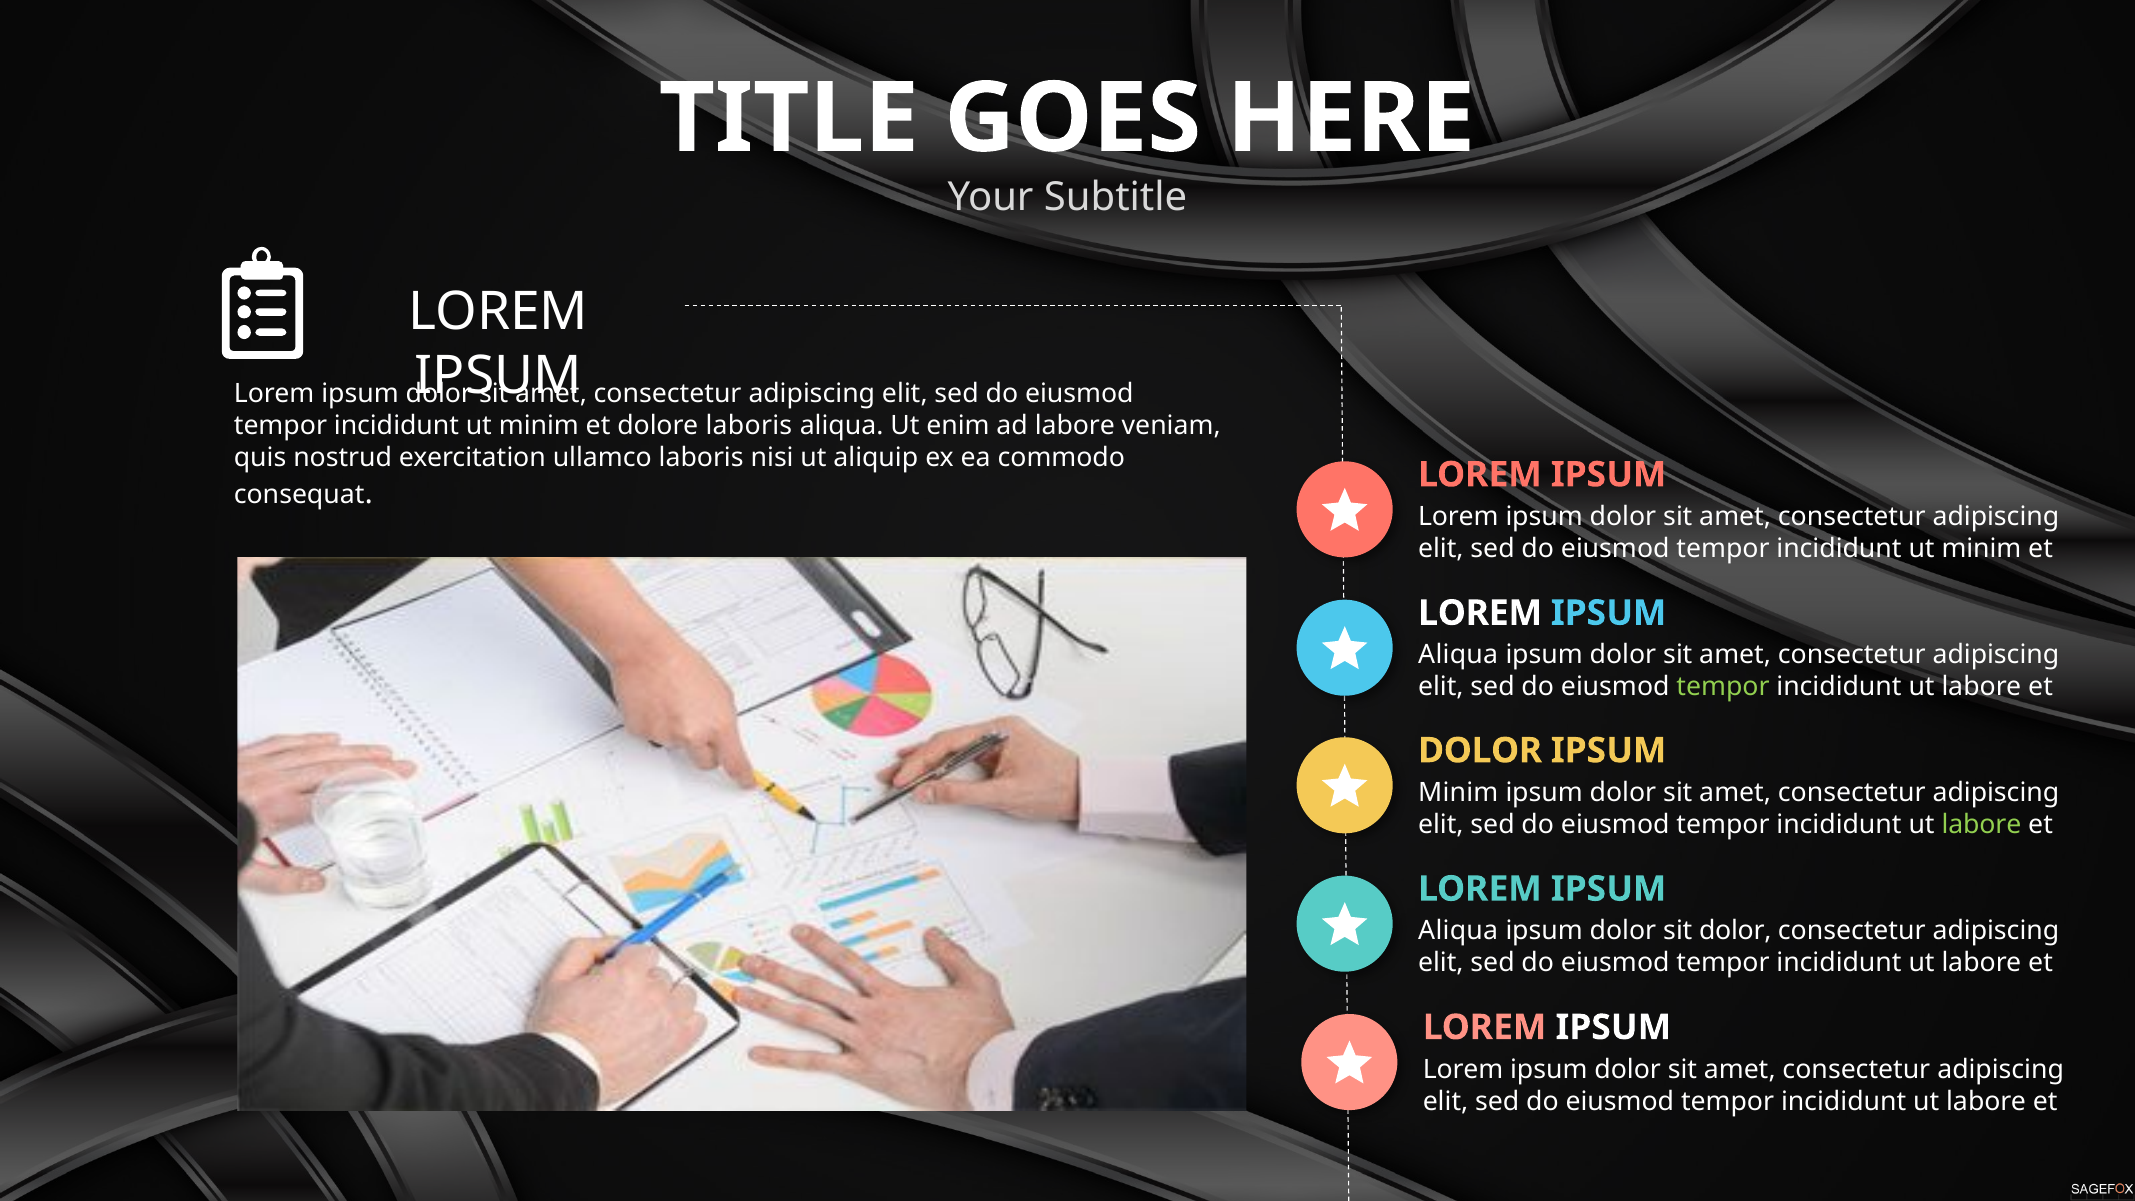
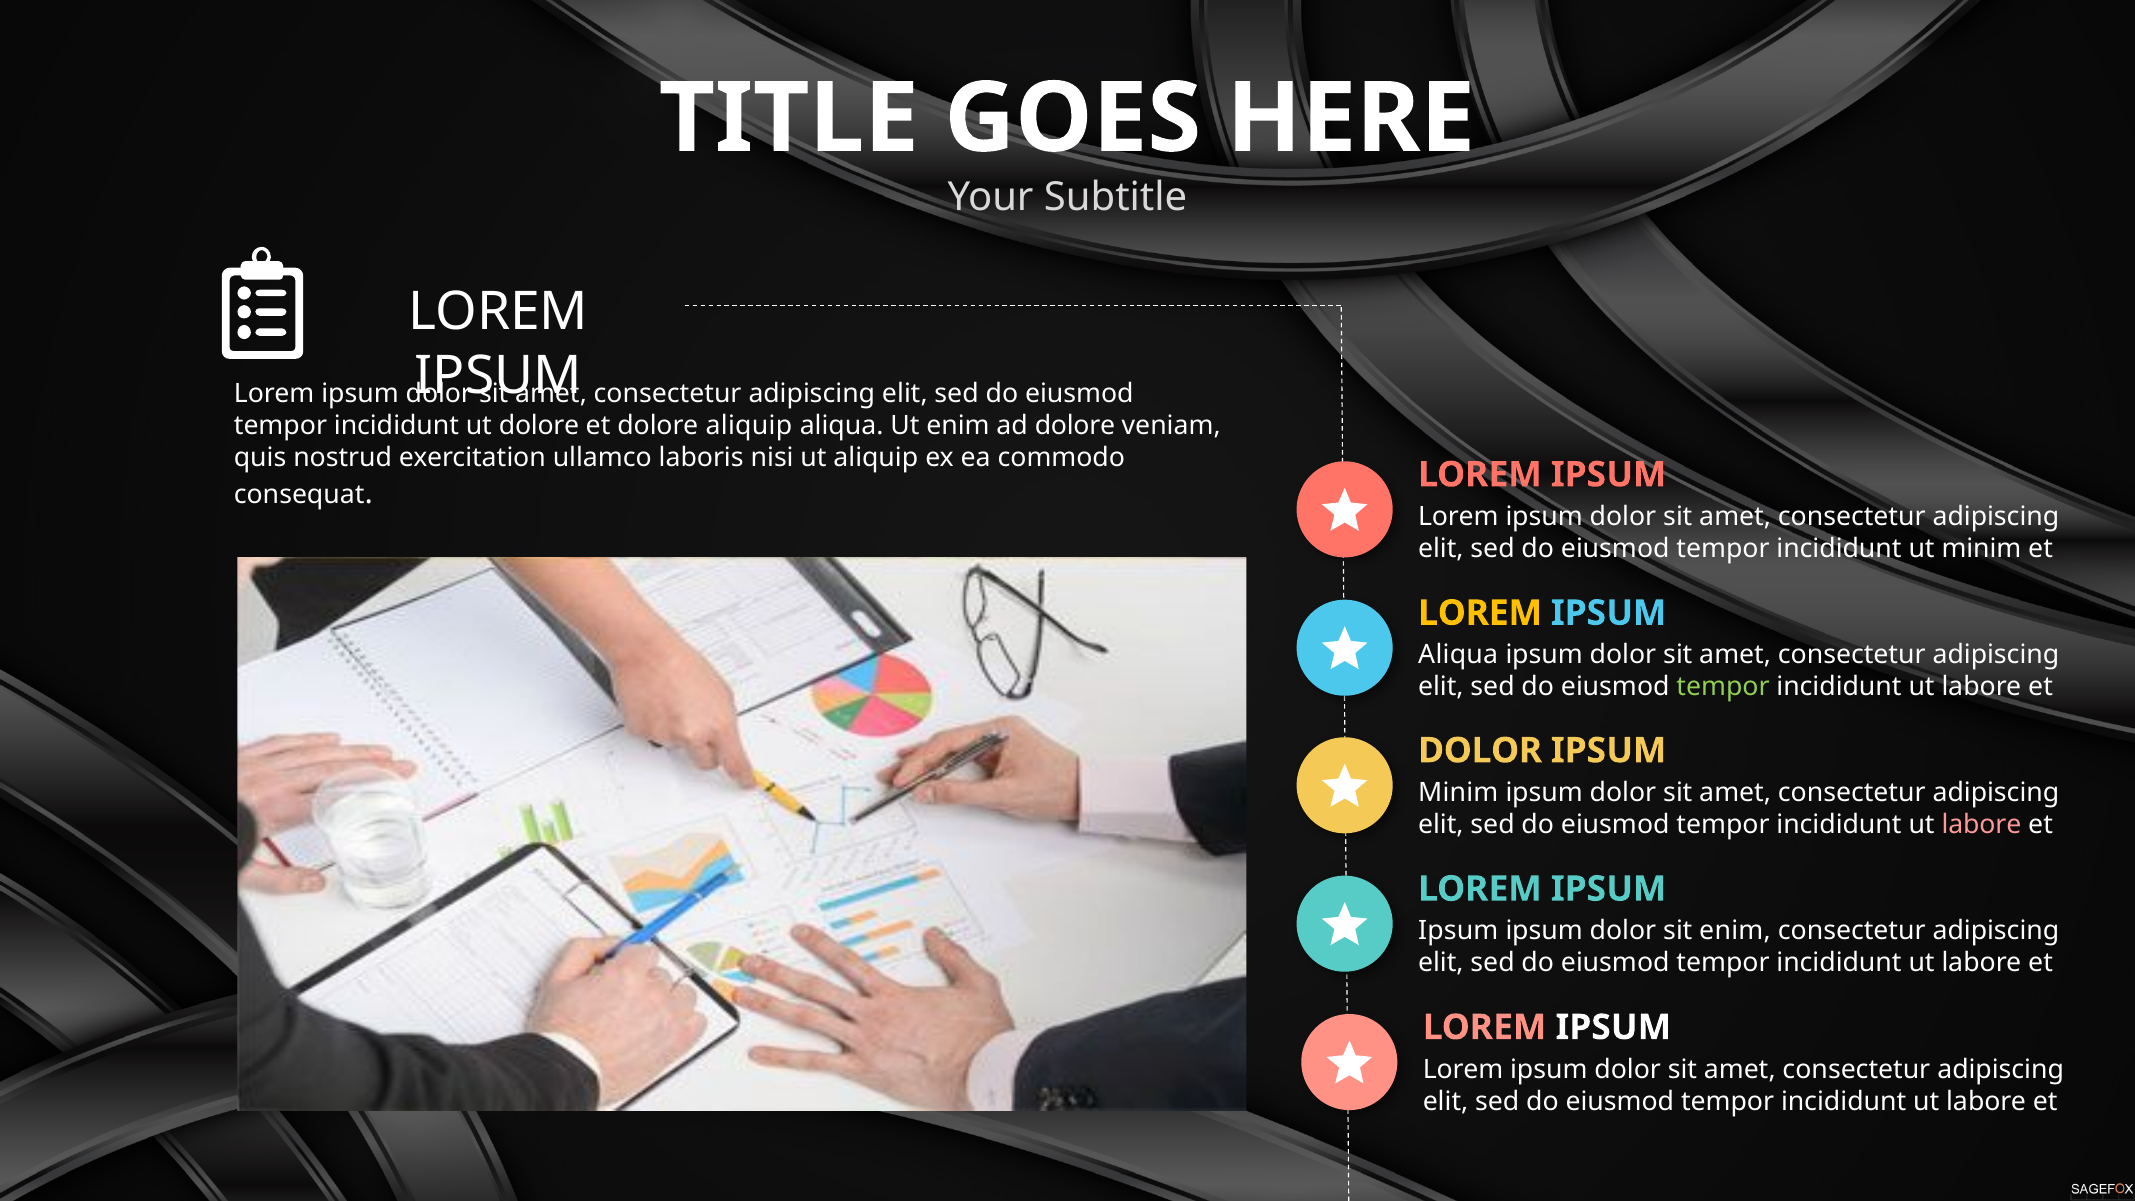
minim at (539, 426): minim -> dolore
dolore laboris: laboris -> aliquip
ad labore: labore -> dolore
LOREM at (1480, 613) colour: white -> yellow
labore at (1981, 825) colour: light green -> pink
Aliqua at (1458, 931): Aliqua -> Ipsum
sit dolor: dolor -> enim
